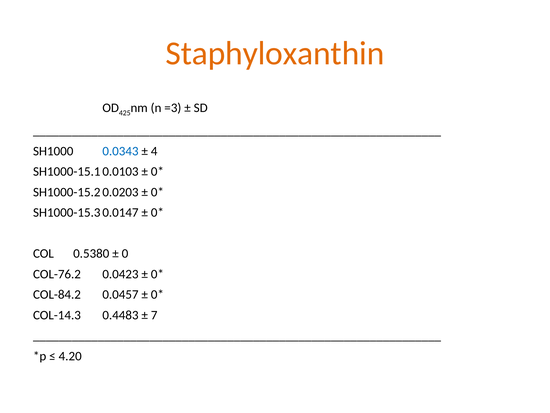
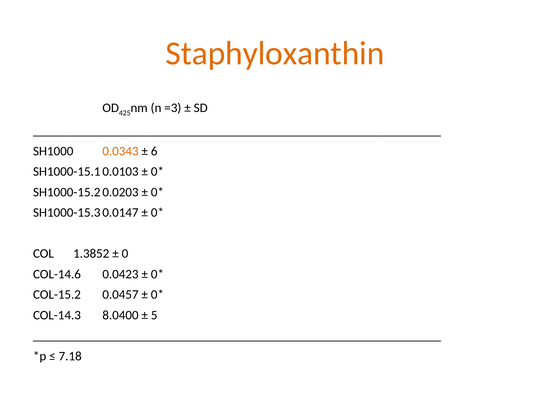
0.0343 colour: blue -> orange
4: 4 -> 6
0.5380: 0.5380 -> 1.3852
COL-76.2: COL-76.2 -> COL-14.6
COL-84.2: COL-84.2 -> COL-15.2
0.4483: 0.4483 -> 8.0400
7: 7 -> 5
4.20: 4.20 -> 7.18
